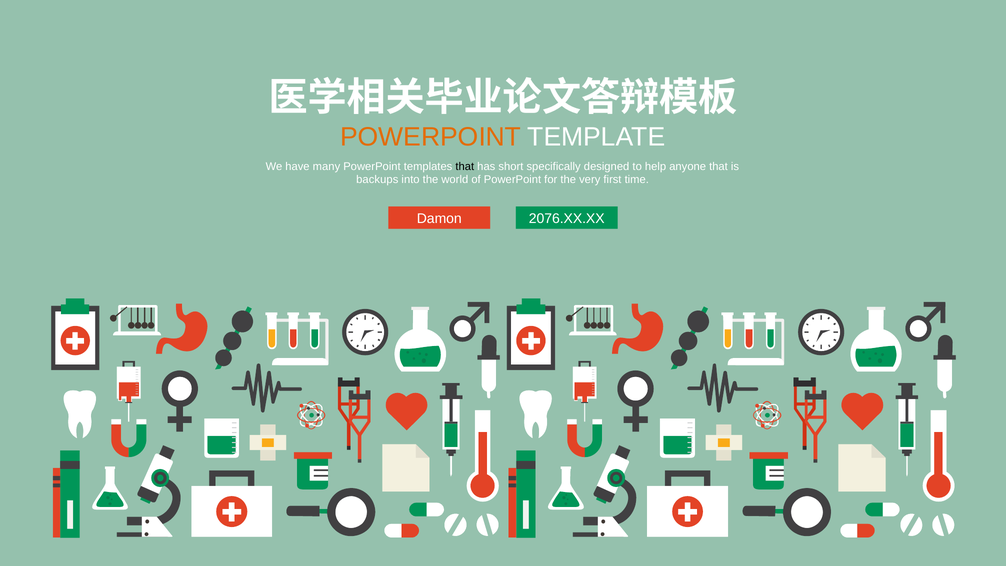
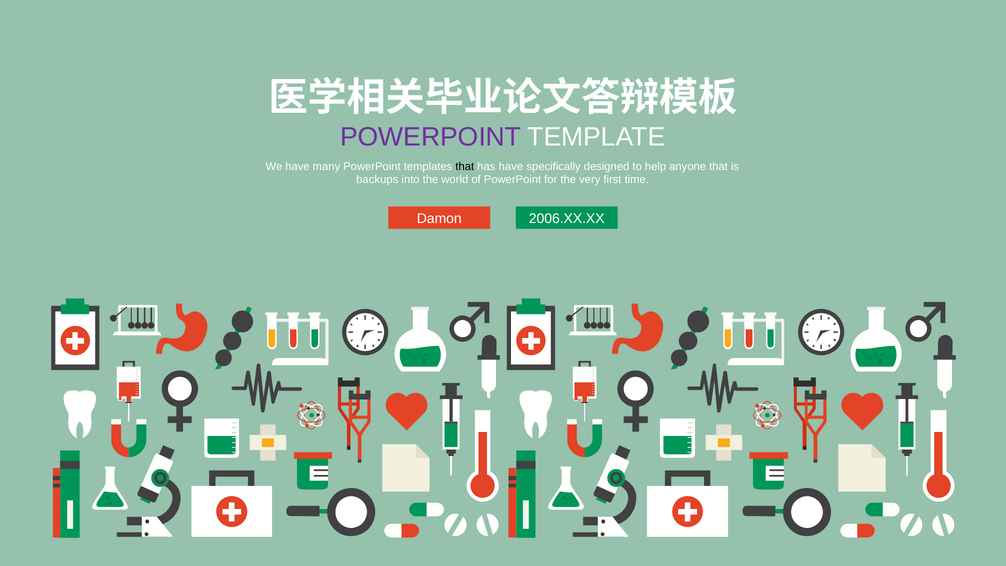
POWERPOINT at (431, 137) colour: orange -> purple
has short: short -> have
2076.XX.XX: 2076.XX.XX -> 2006.XX.XX
